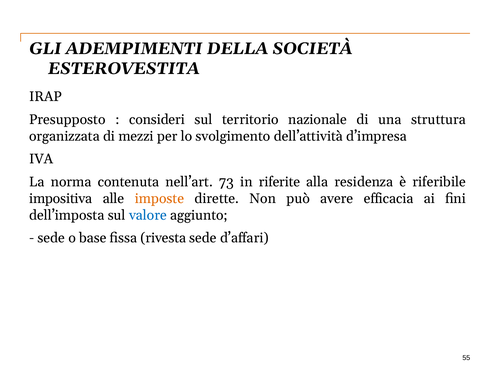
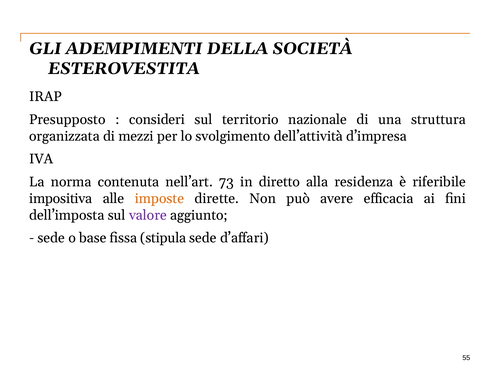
riferite: riferite -> diretto
valore colour: blue -> purple
rivesta: rivesta -> stipula
